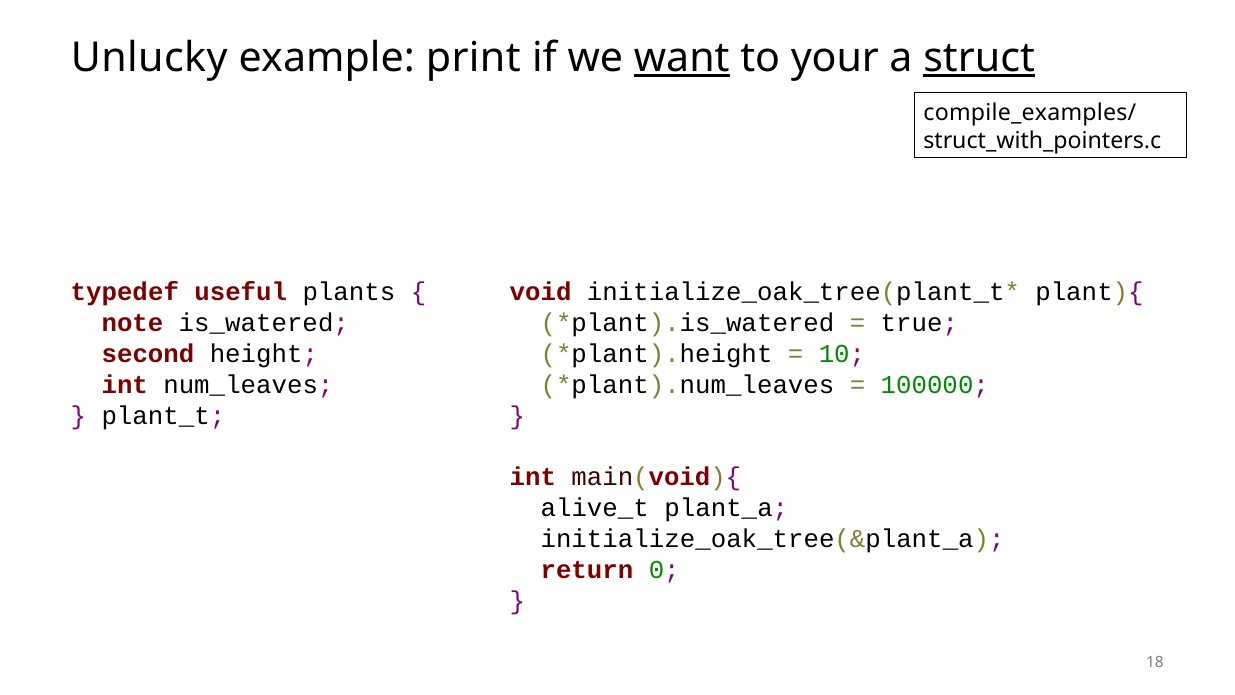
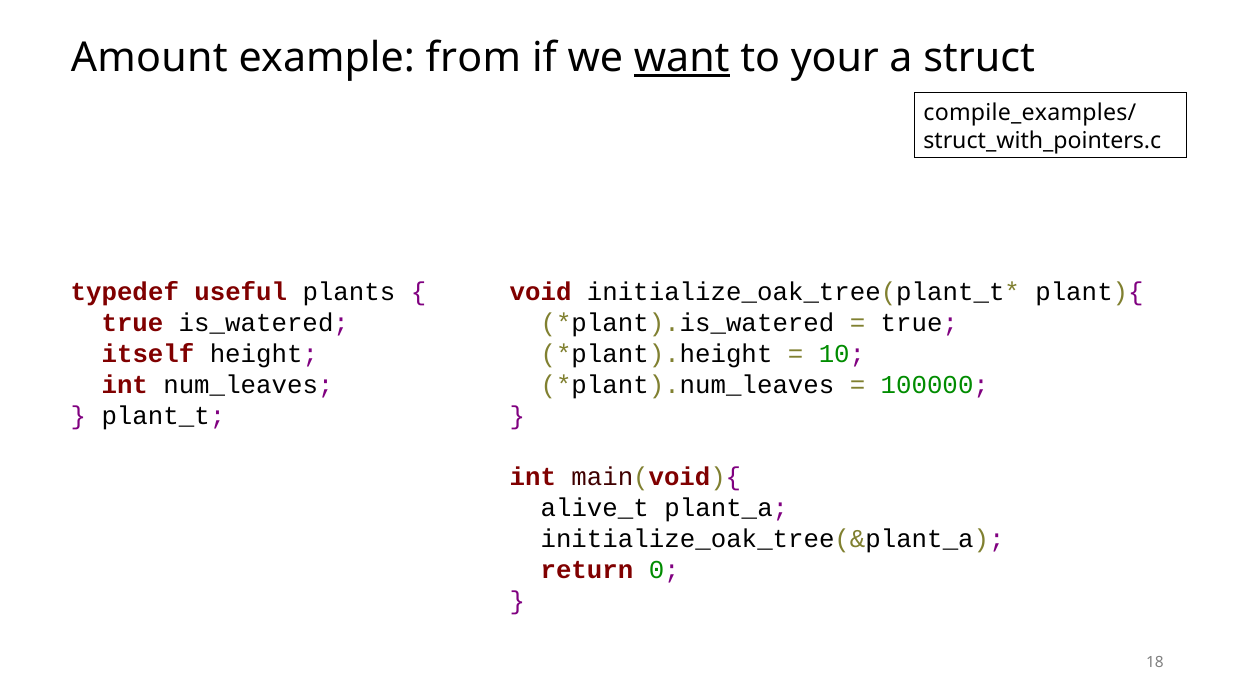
Unlucky: Unlucky -> Amount
print: print -> from
struct underline: present -> none
note at (132, 323): note -> true
second: second -> itself
